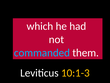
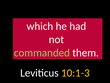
commanded colour: light blue -> light green
